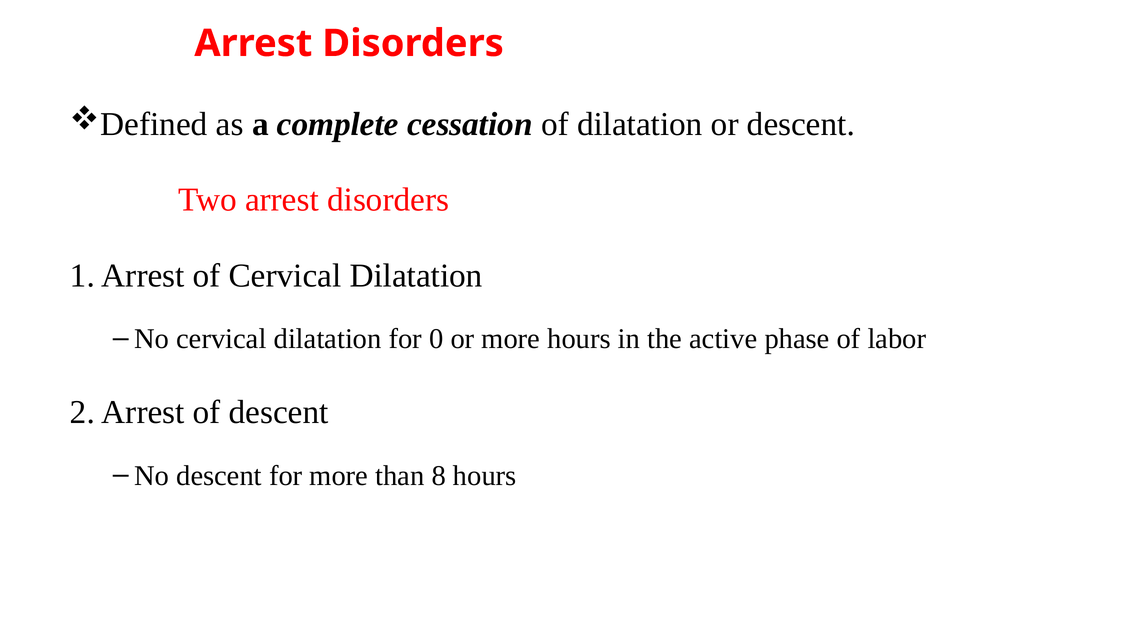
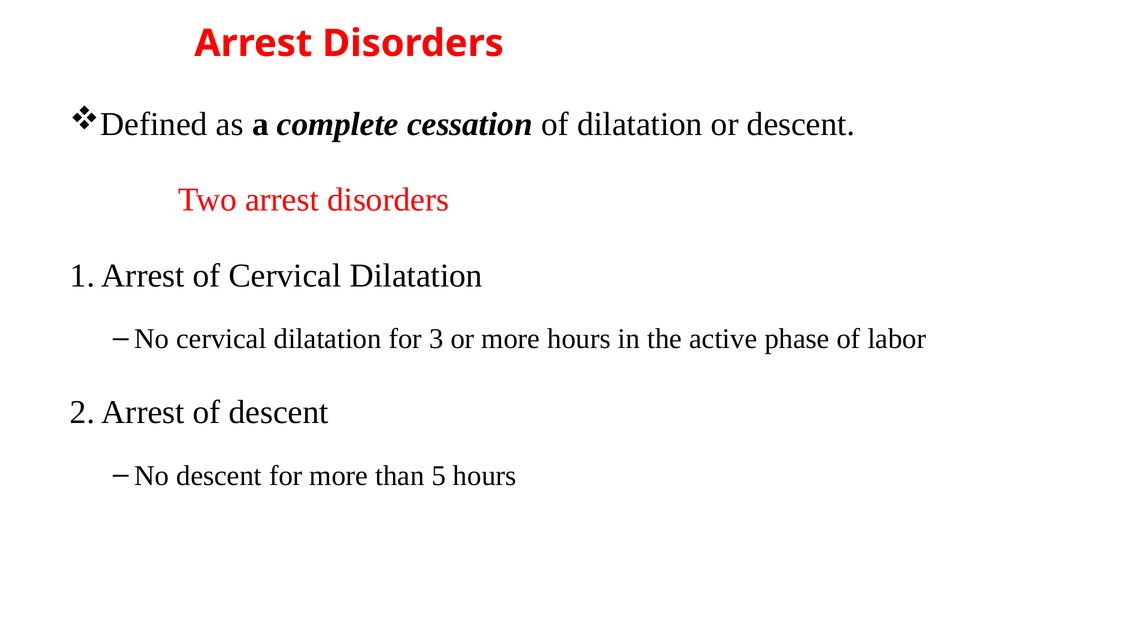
0: 0 -> 3
8: 8 -> 5
